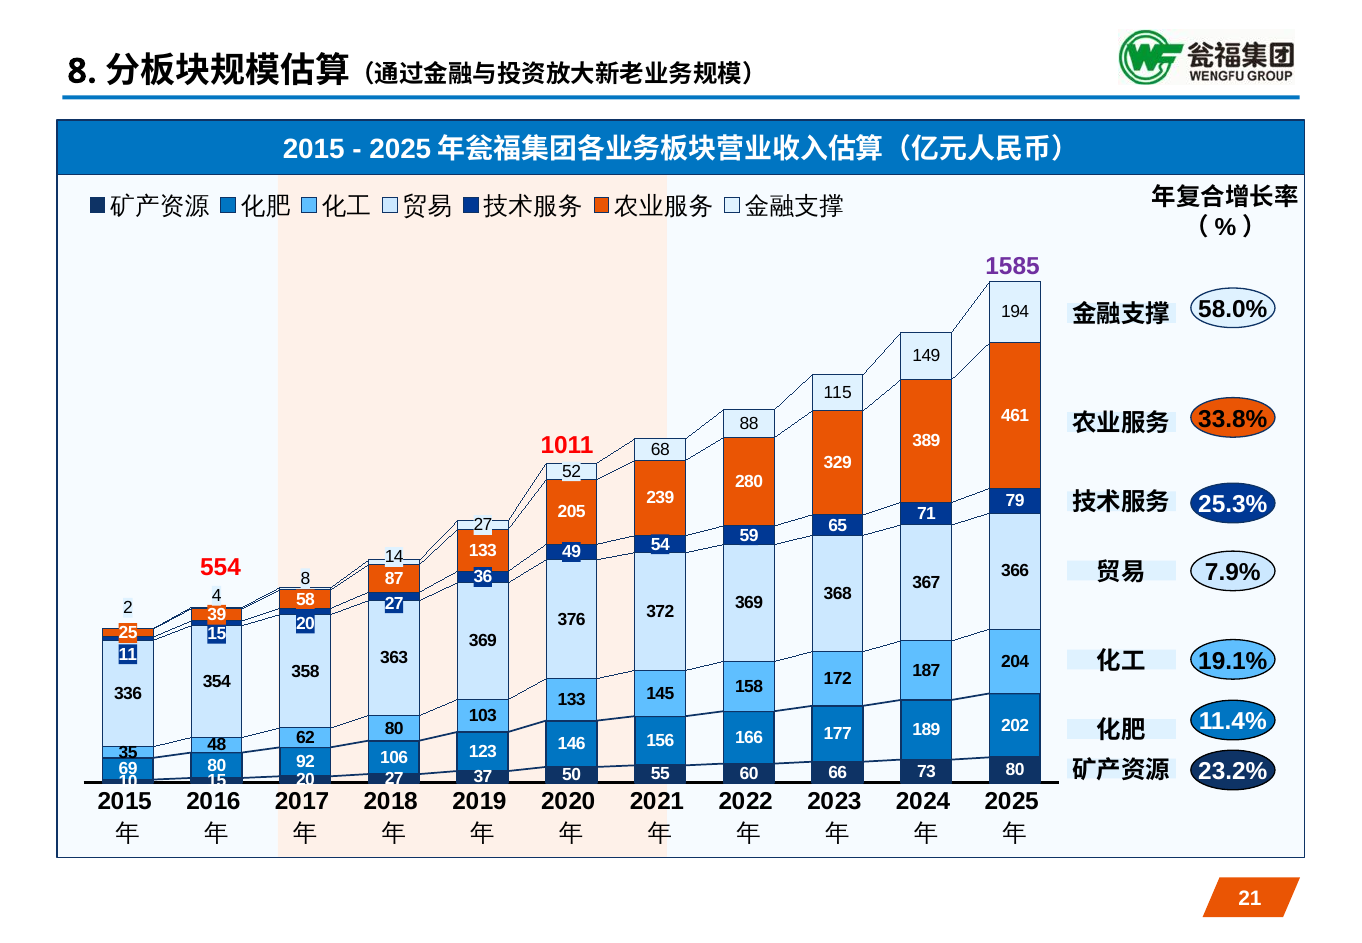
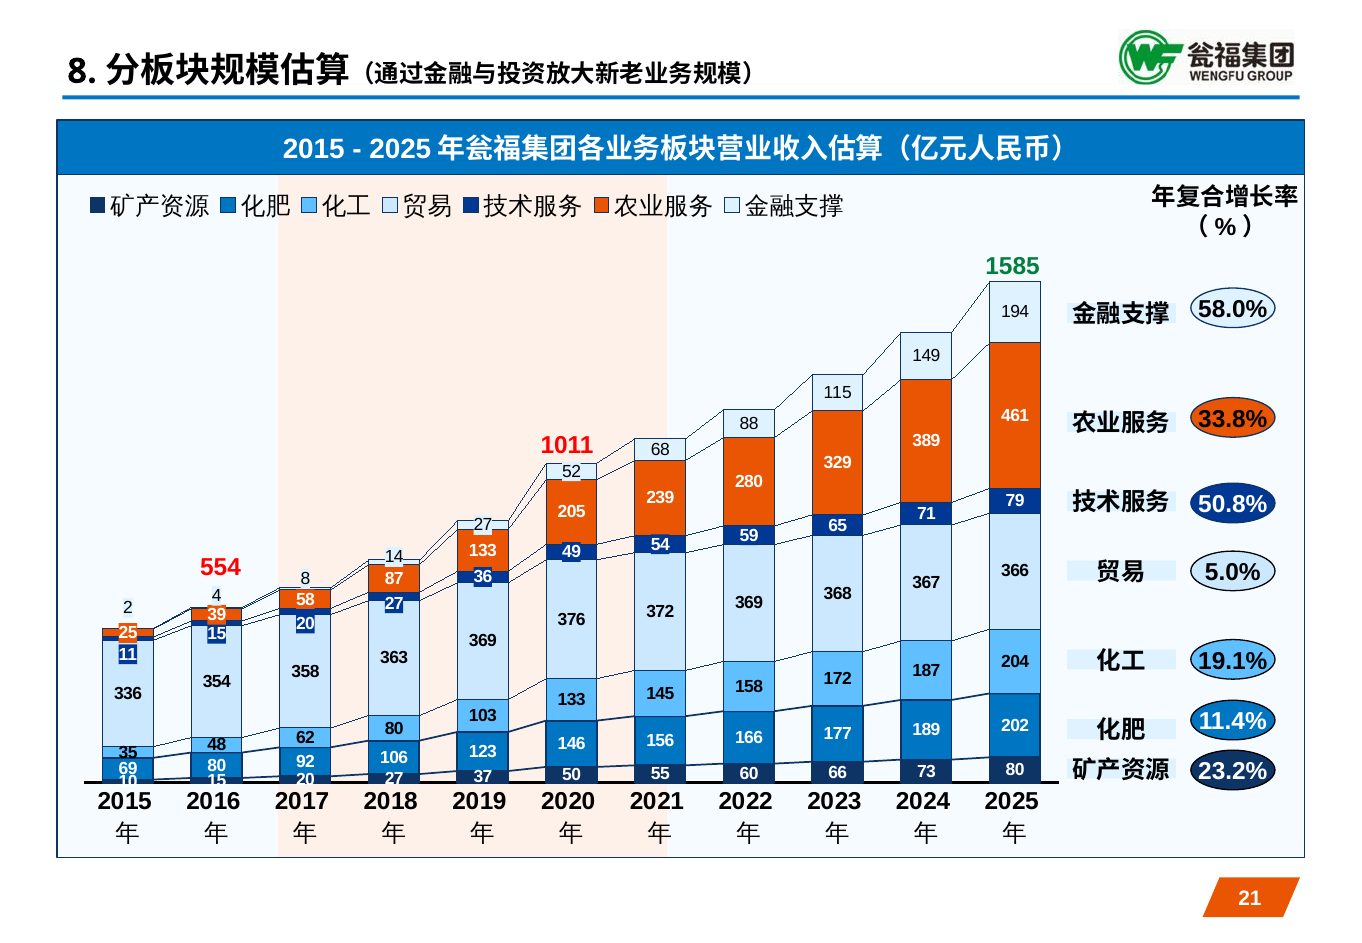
1585 colour: purple -> green
25.3%: 25.3% -> 50.8%
7.9%: 7.9% -> 5.0%
